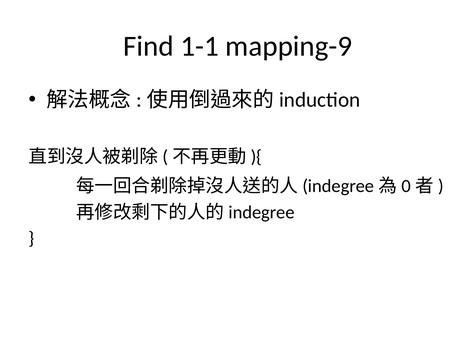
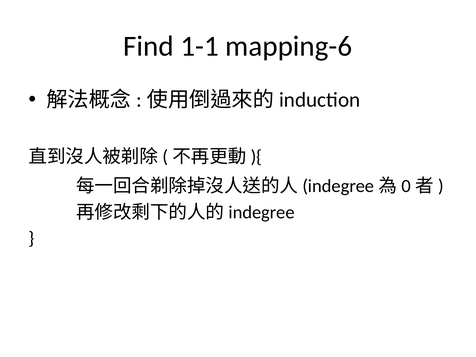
mapping-9: mapping-9 -> mapping-6
